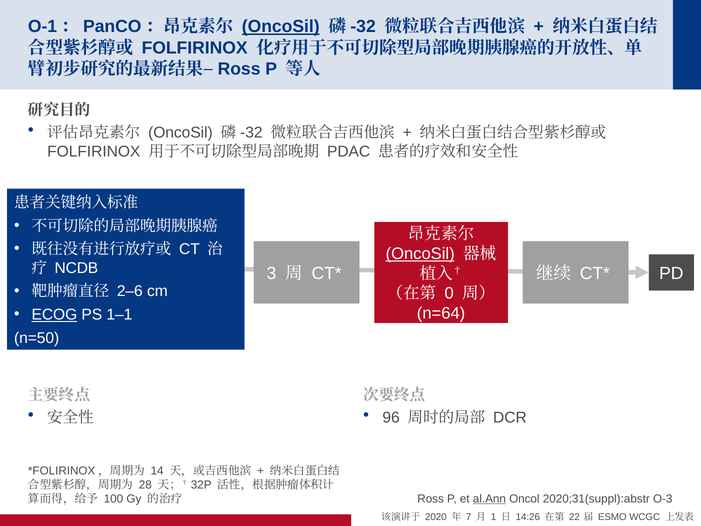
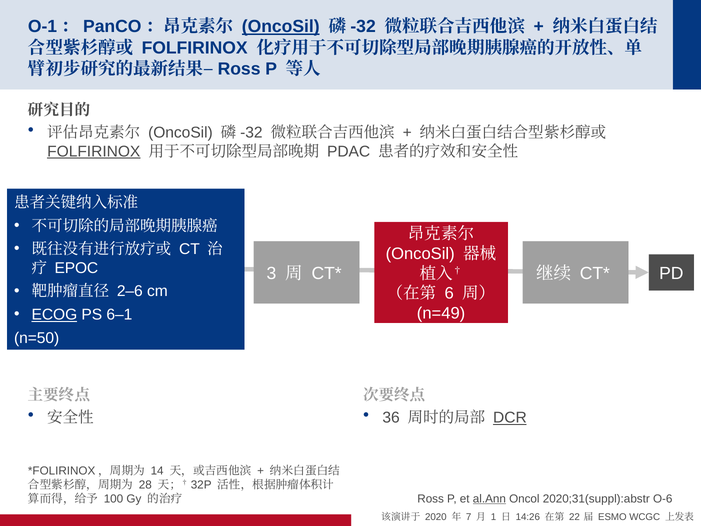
FOLFIRINOX at (94, 151) underline: none -> present
OncoSil at (420, 254) underline: present -> none
NCDB: NCDB -> EPOC
0: 0 -> 6
n=64: n=64 -> n=49
1–1: 1–1 -> 6–1
96: 96 -> 36
DCR underline: none -> present
O-3: O-3 -> O-6
